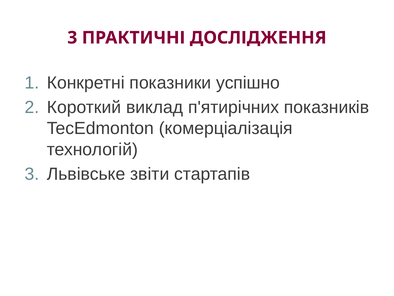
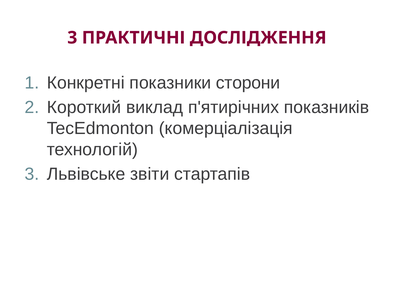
успішно: успішно -> сторони
